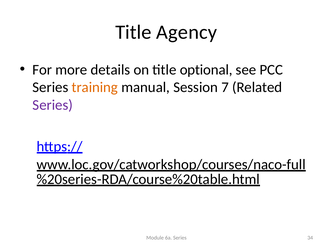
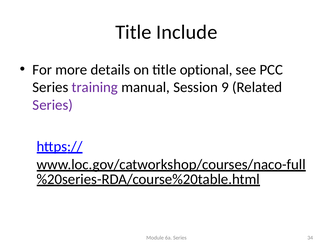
Agency: Agency -> Include
training colour: orange -> purple
7: 7 -> 9
